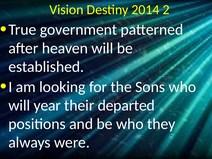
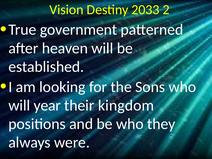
2014: 2014 -> 2033
departed: departed -> kingdom
